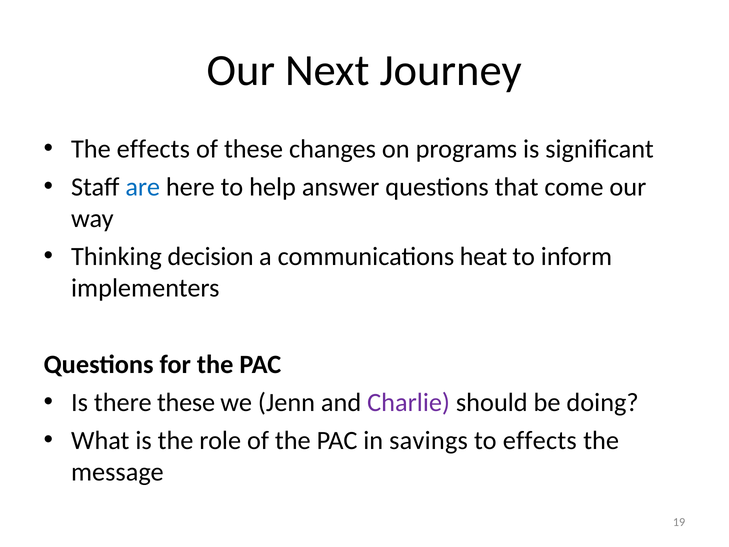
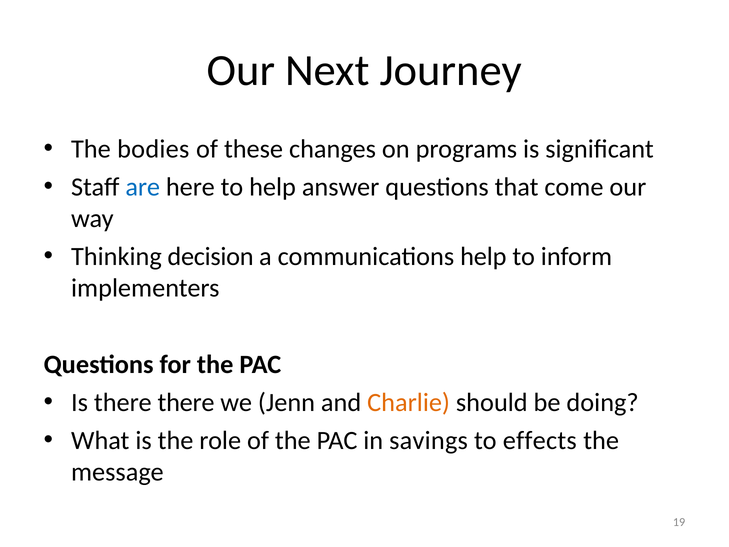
The effects: effects -> bodies
communications heat: heat -> help
there these: these -> there
Charlie colour: purple -> orange
